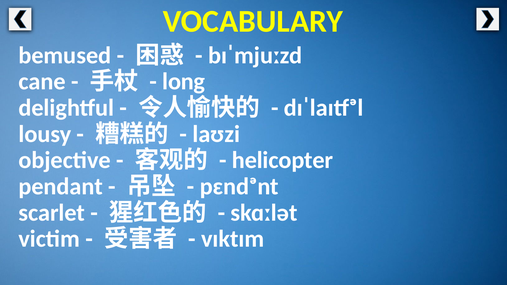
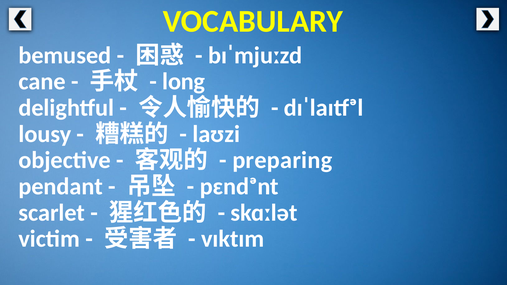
helicopter: helicopter -> preparing
